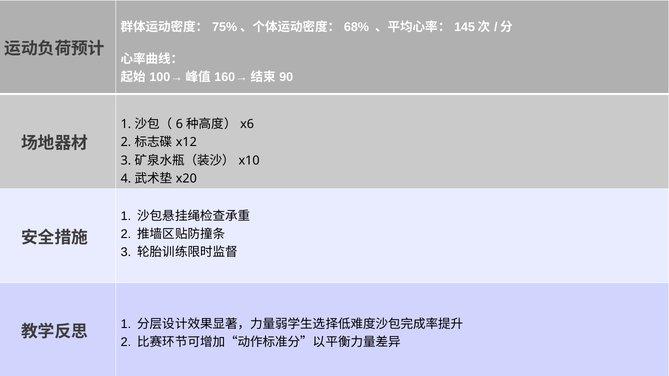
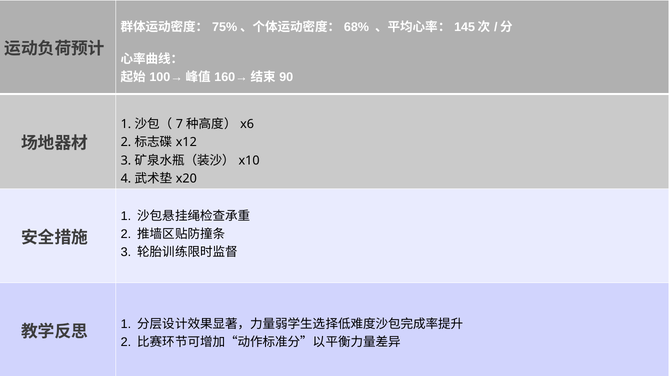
6: 6 -> 7
